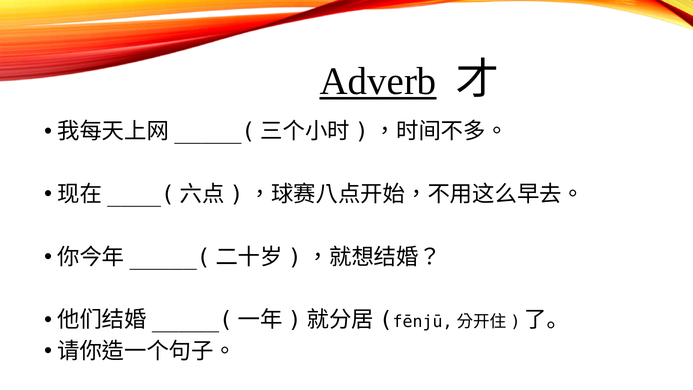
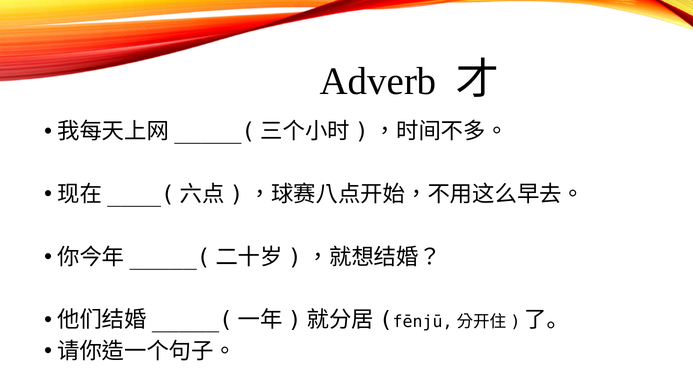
Adverb underline: present -> none
